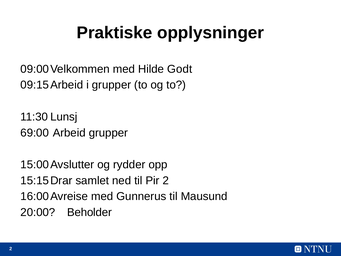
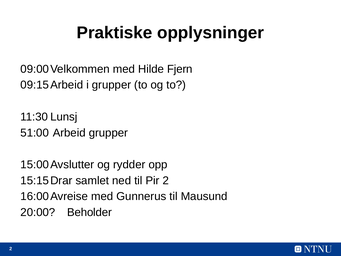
Godt: Godt -> Fjern
69:00: 69:00 -> 51:00
